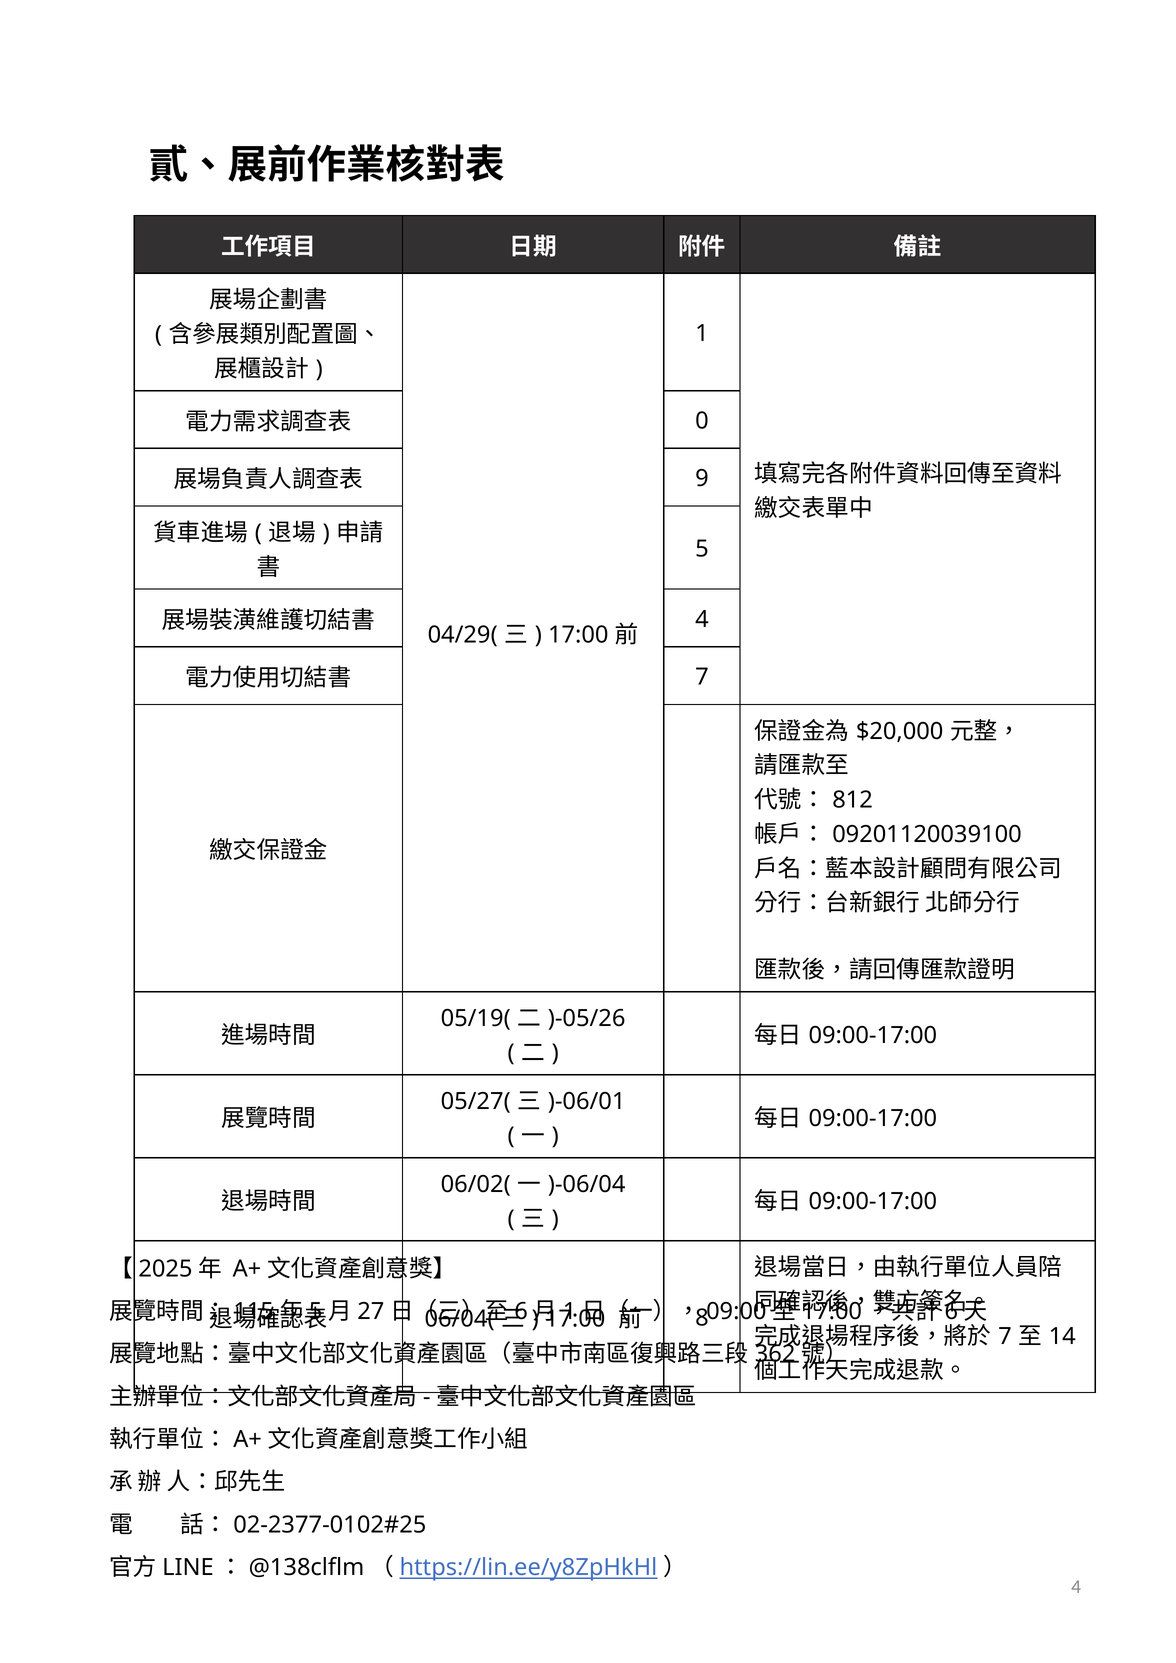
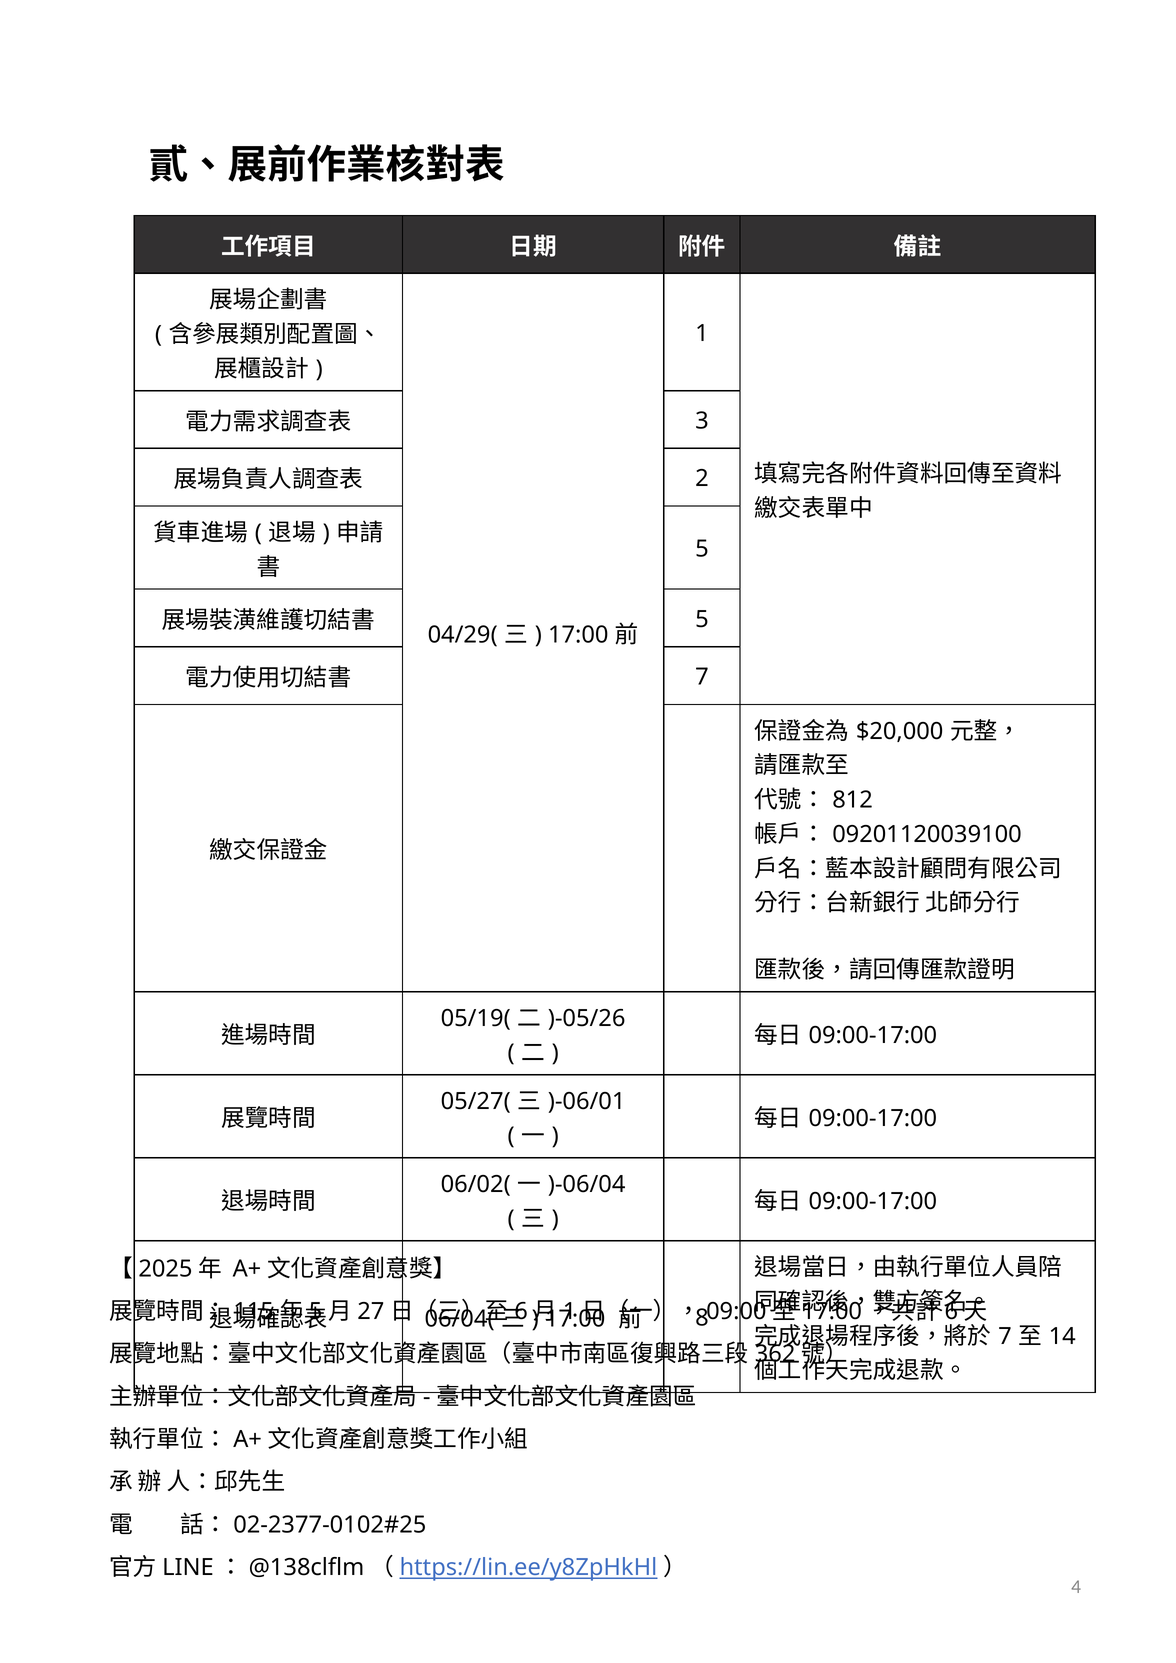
0: 0 -> 3
9: 9 -> 2
4 at (702, 619): 4 -> 5
